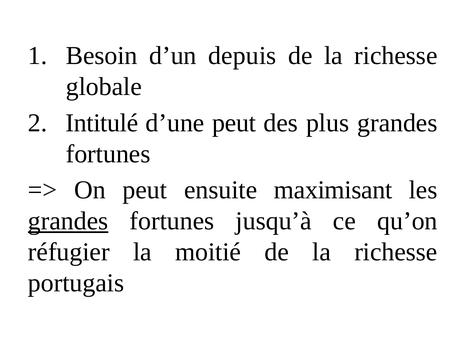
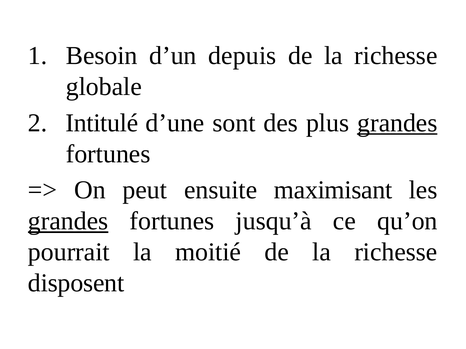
d’une peut: peut -> sont
grandes at (397, 123) underline: none -> present
réfugier: réfugier -> pourrait
portugais: portugais -> disposent
